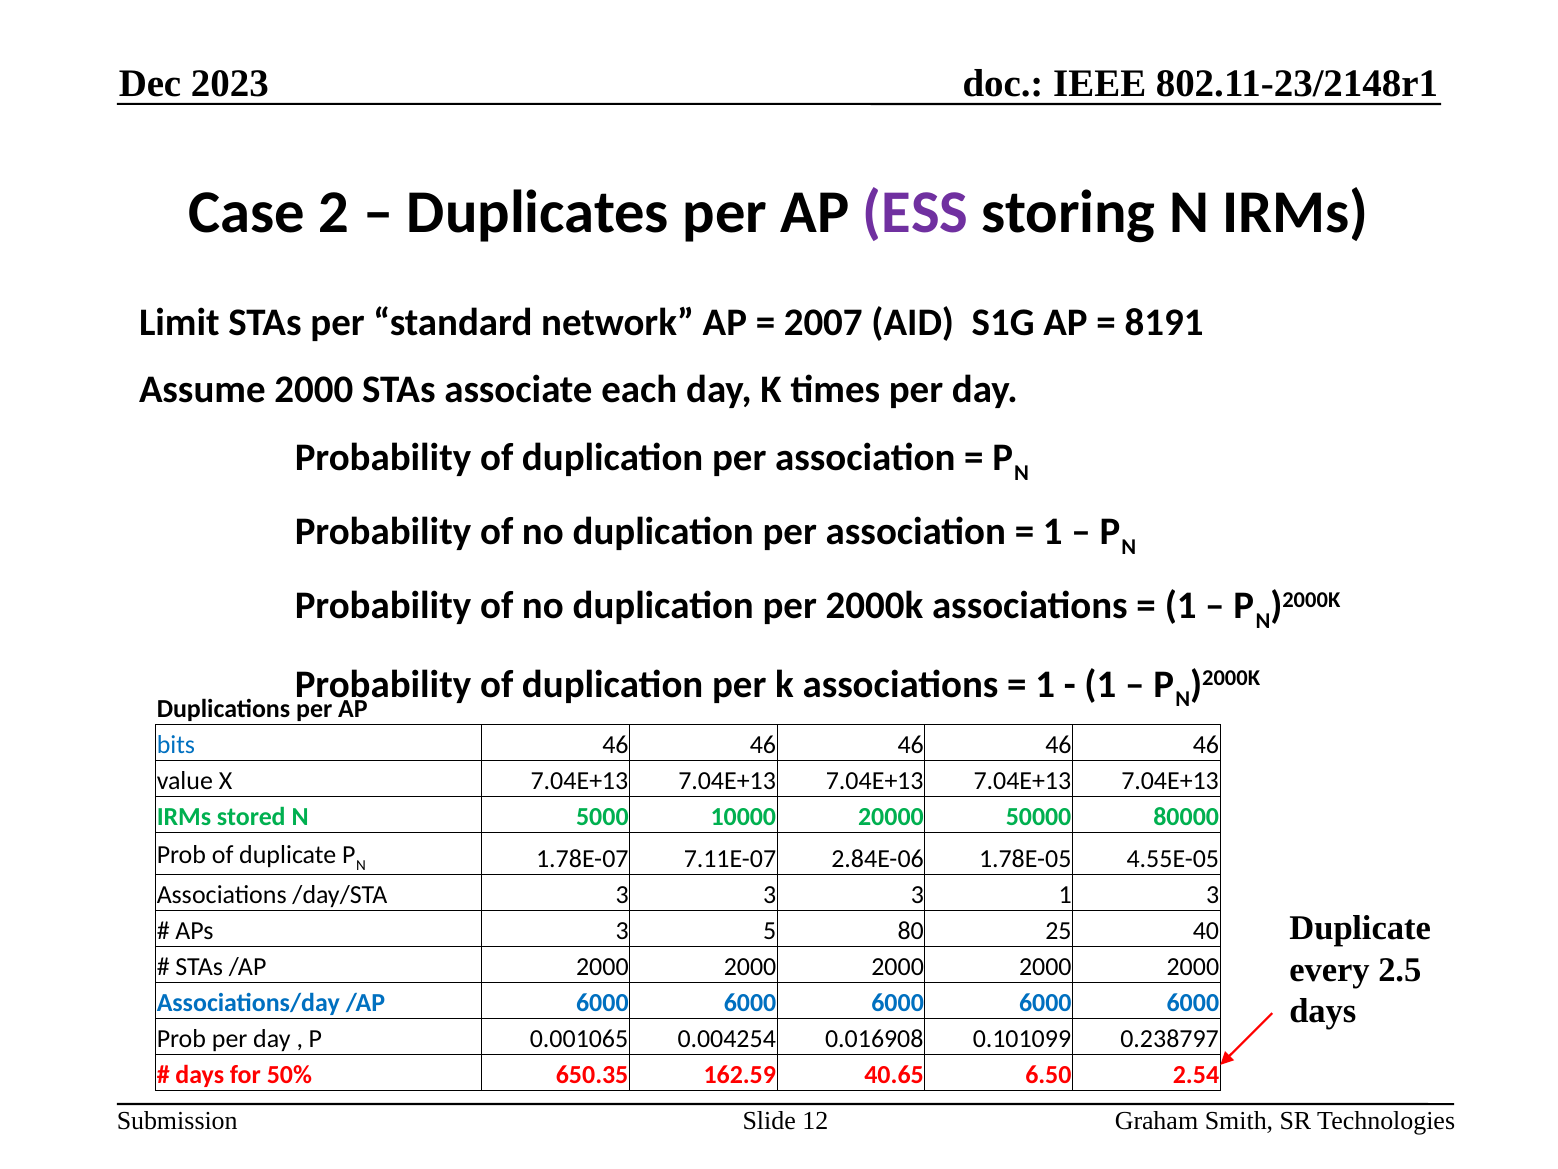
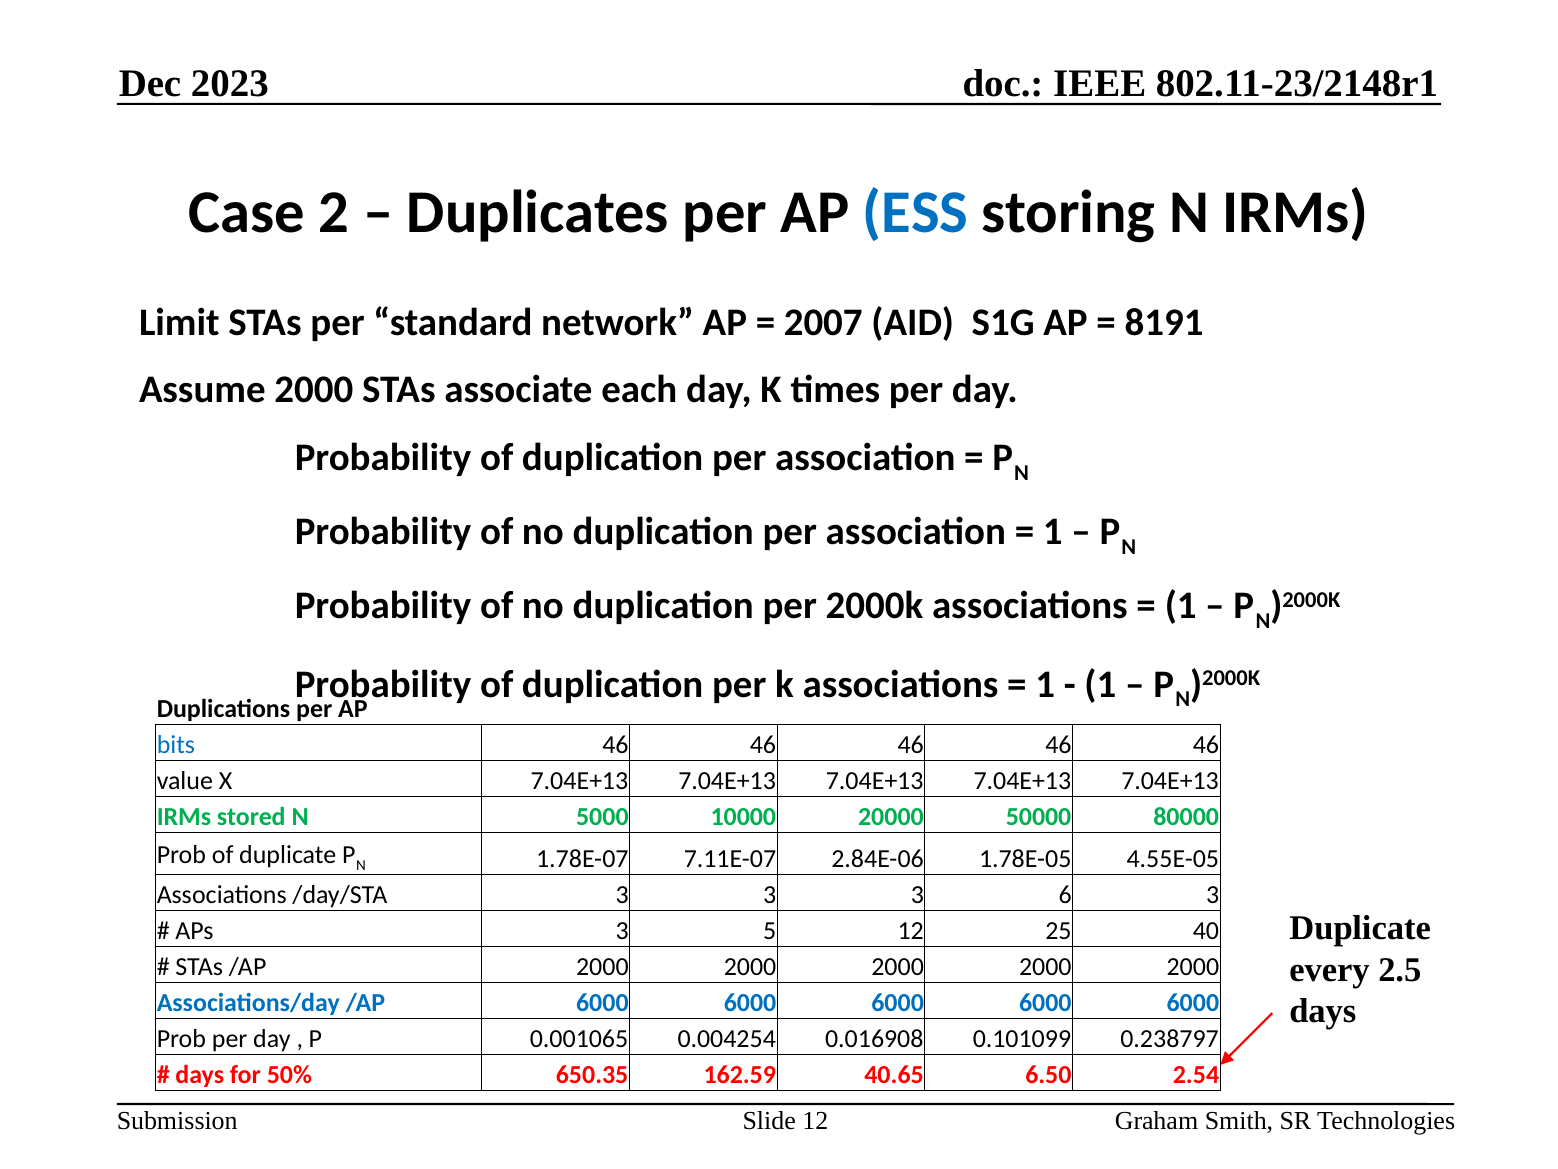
ESS colour: purple -> blue
3 1: 1 -> 6
5 80: 80 -> 12
